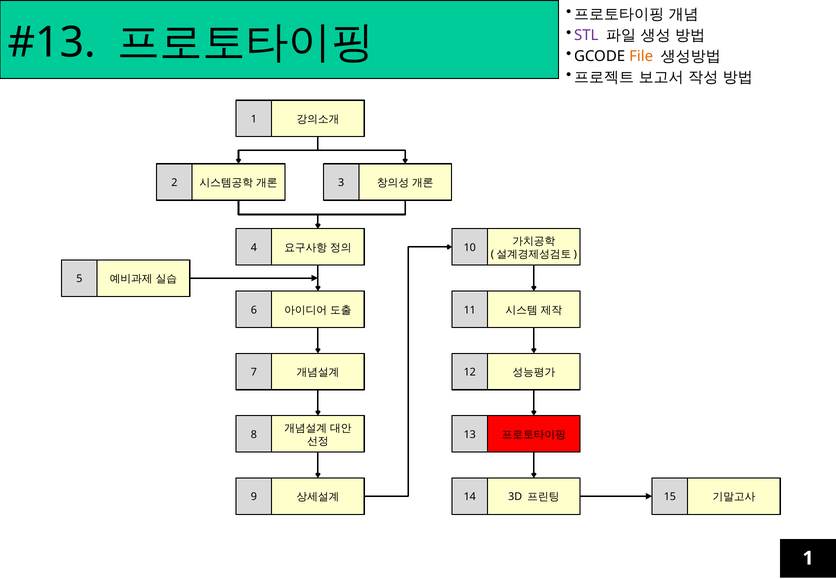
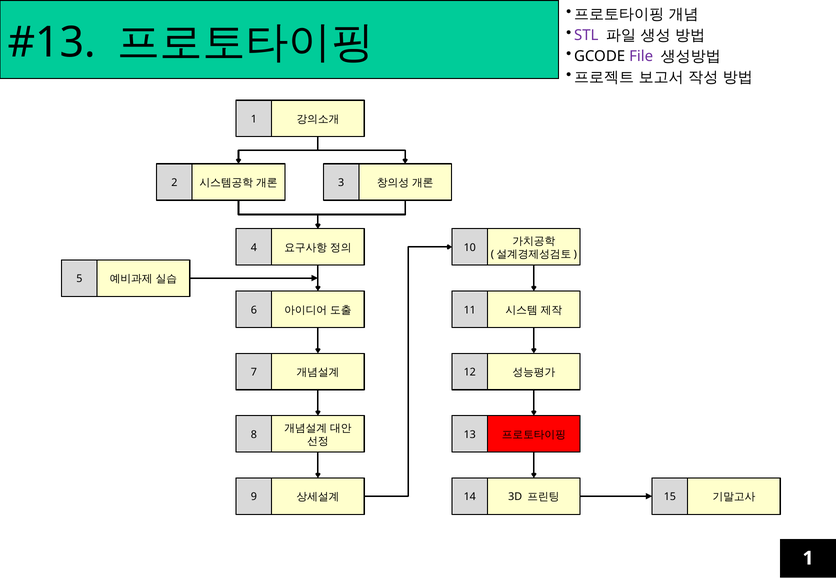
File colour: orange -> purple
